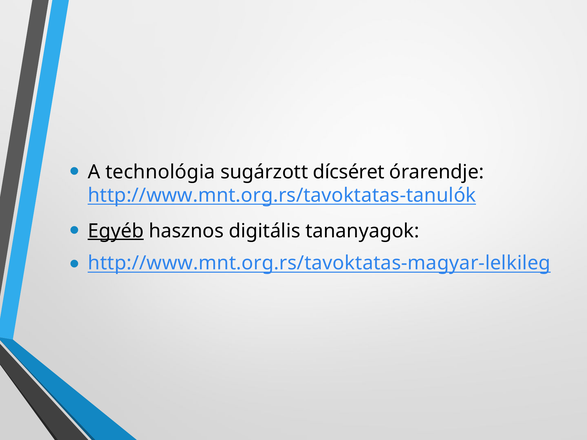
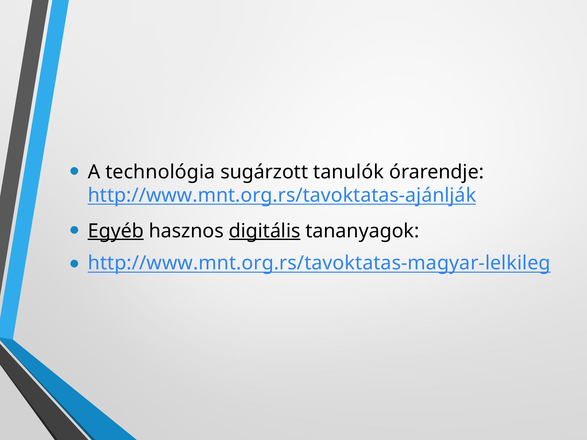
dícséret: dícséret -> tanulók
http://www.mnt.org.rs/tavoktatas-tanulók: http://www.mnt.org.rs/tavoktatas-tanulók -> http://www.mnt.org.rs/tavoktatas-ajánlják
digitális underline: none -> present
